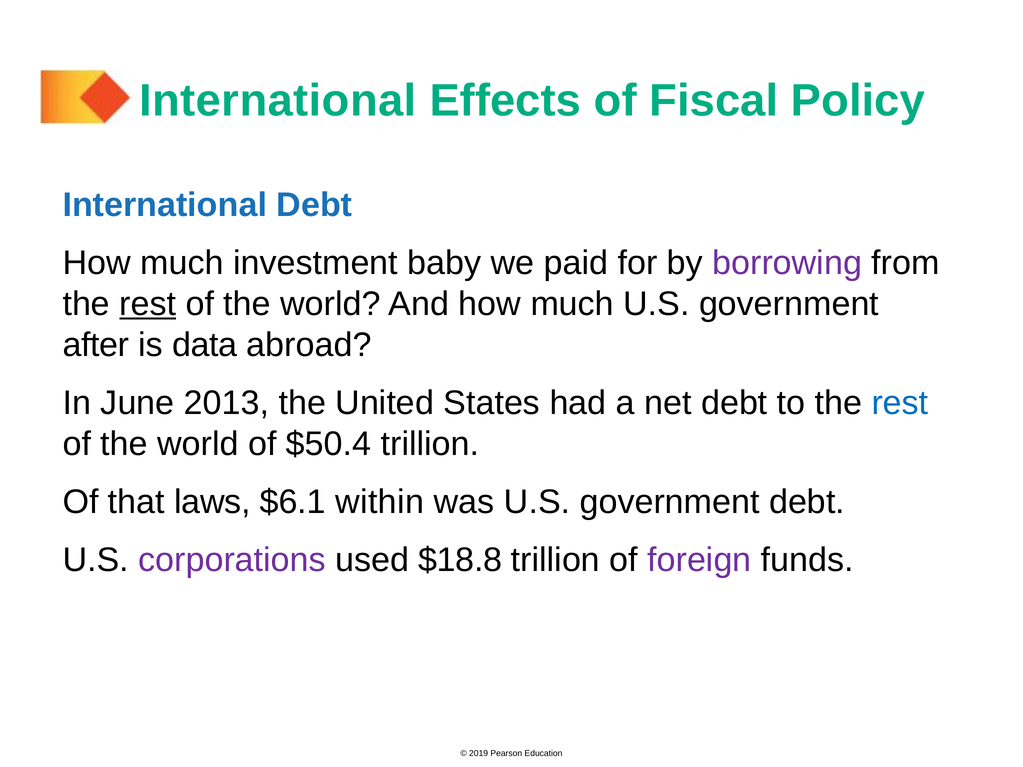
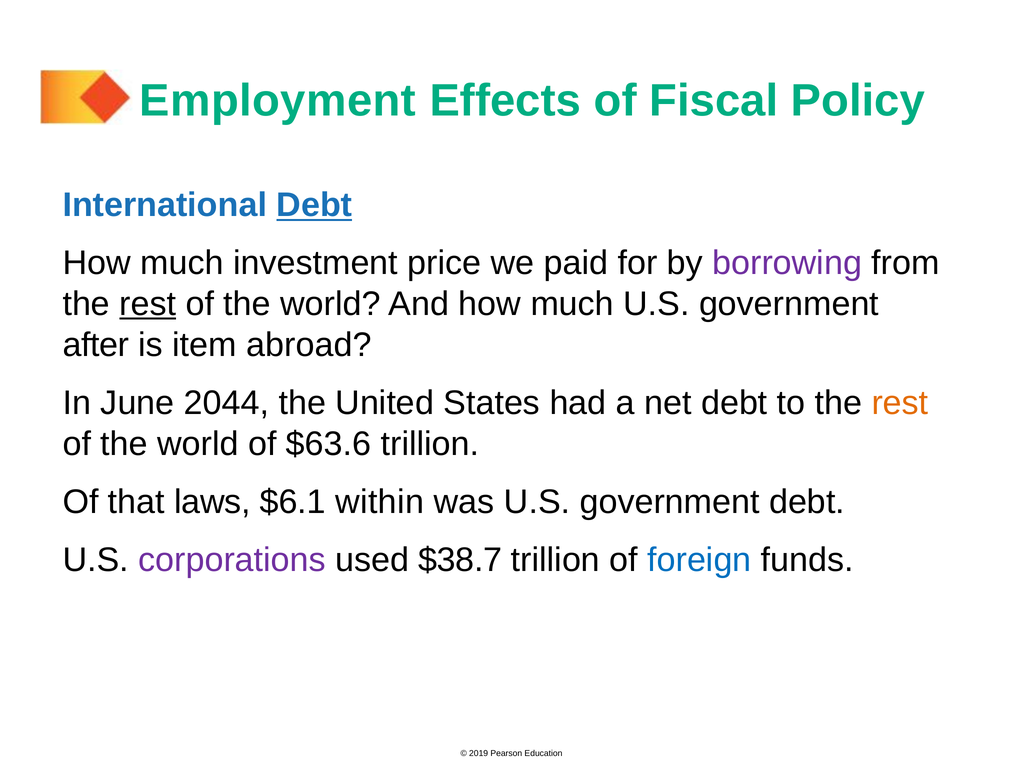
International at (278, 101): International -> Employment
Debt at (314, 205) underline: none -> present
baby: baby -> price
data: data -> item
2013: 2013 -> 2044
rest at (900, 403) colour: blue -> orange
$50.4: $50.4 -> $63.6
$18.8: $18.8 -> $38.7
foreign colour: purple -> blue
